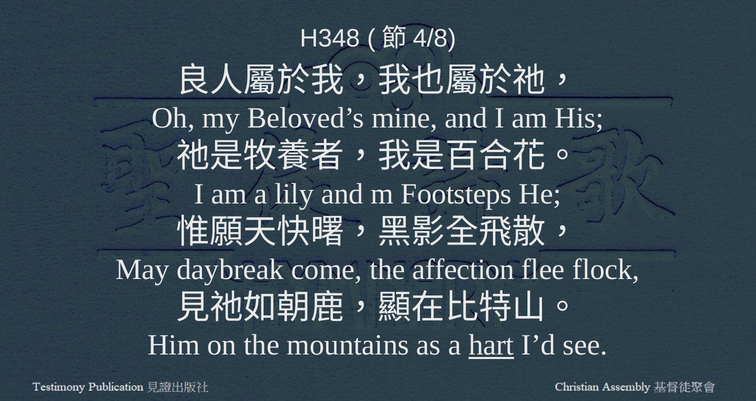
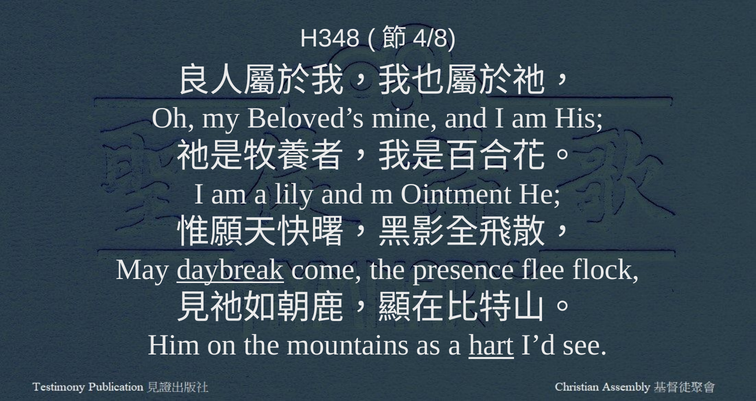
Footsteps: Footsteps -> Ointment
daybreak underline: none -> present
affection: affection -> presence
